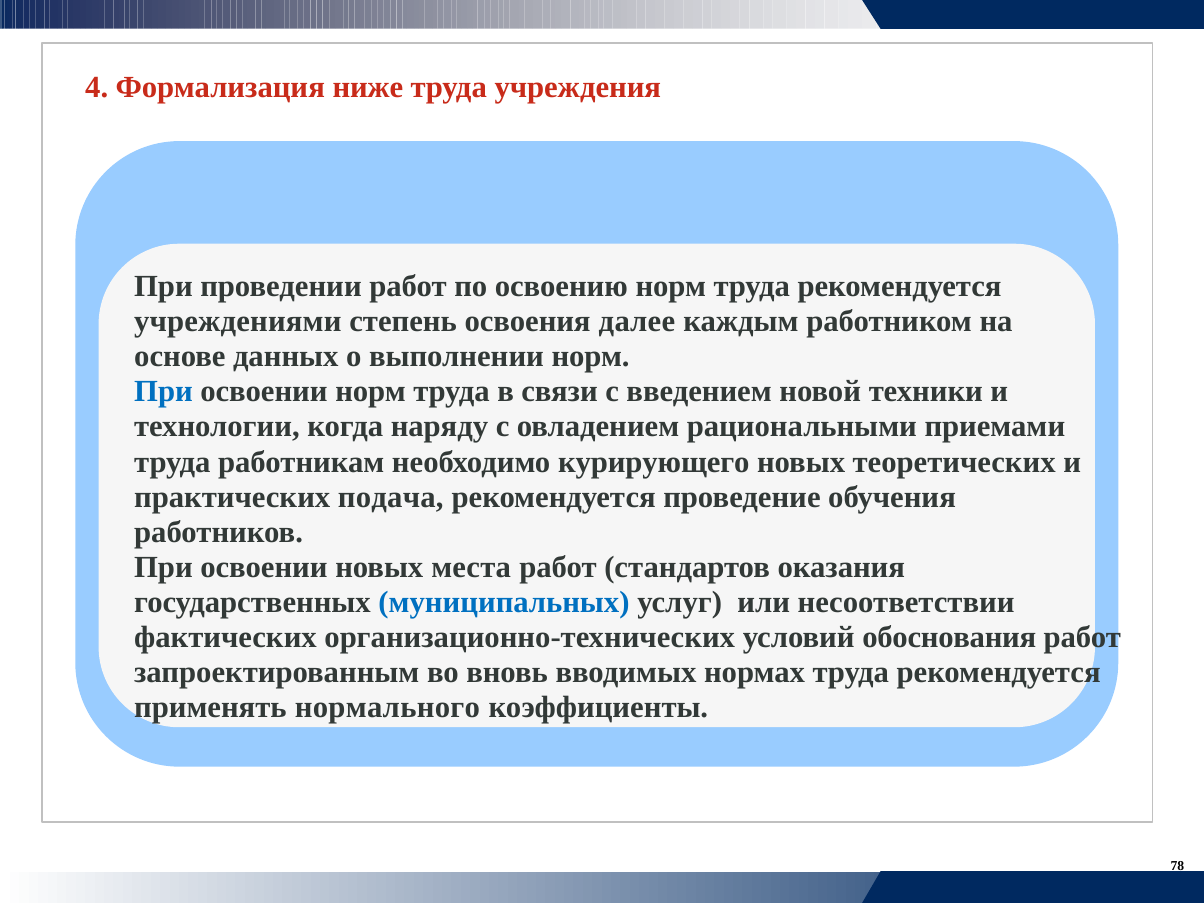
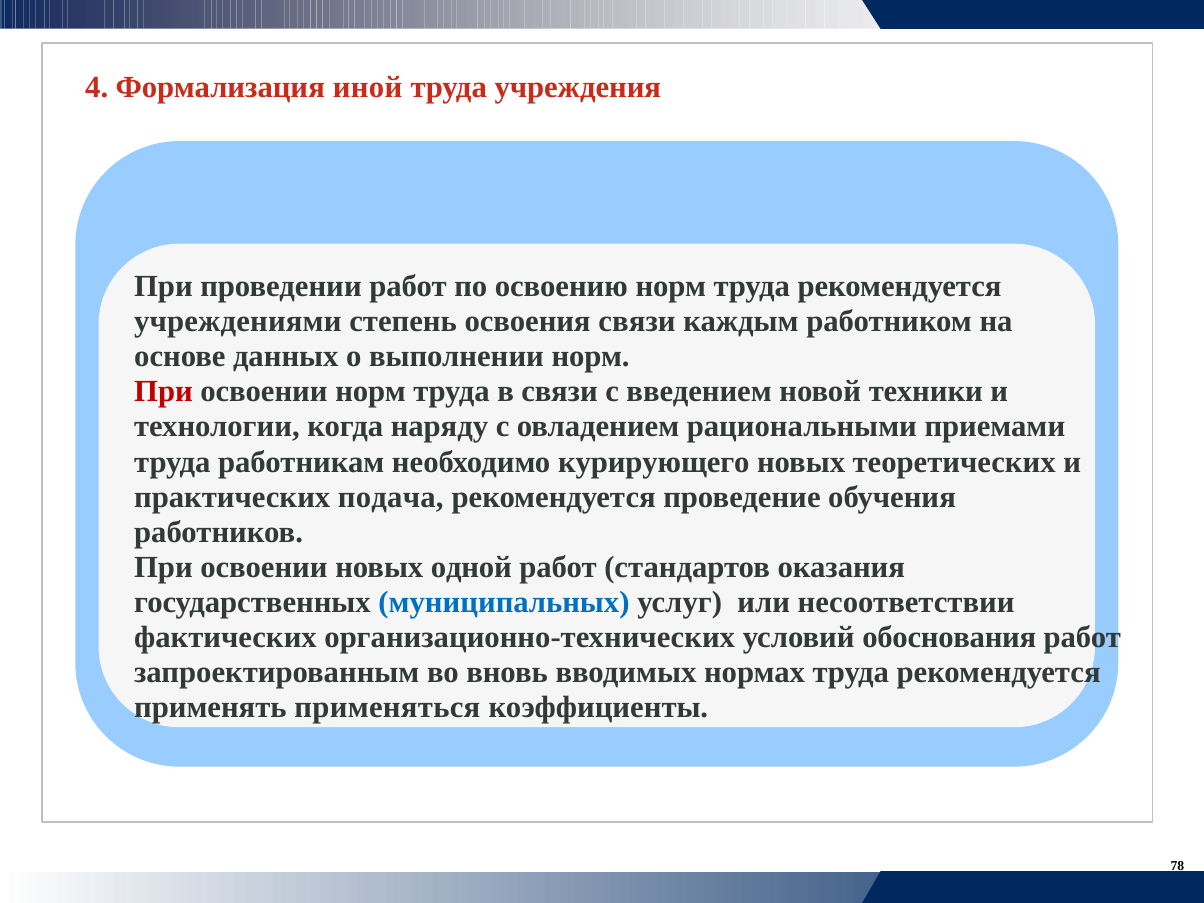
ниже: ниже -> иной
освоения далее: далее -> связи
При at (163, 392) colour: blue -> red
места: места -> одной
нормального: нормального -> применяться
